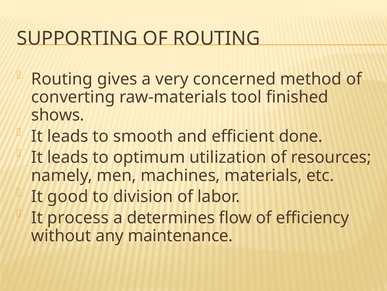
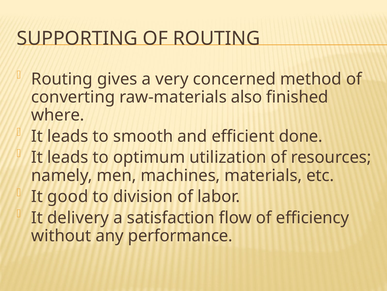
tool: tool -> also
shows: shows -> where
process: process -> delivery
determines: determines -> satisfaction
maintenance: maintenance -> performance
